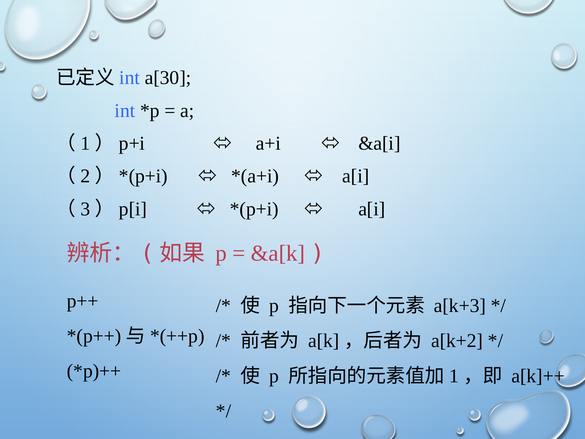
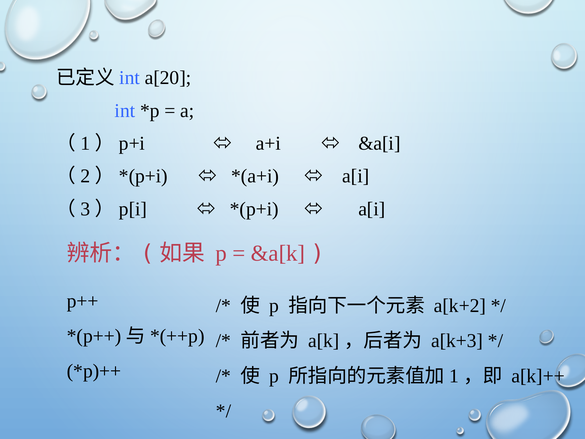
a[30: a[30 -> a[20
a[k+3: a[k+3 -> a[k+2
a[k+2: a[k+2 -> a[k+3
